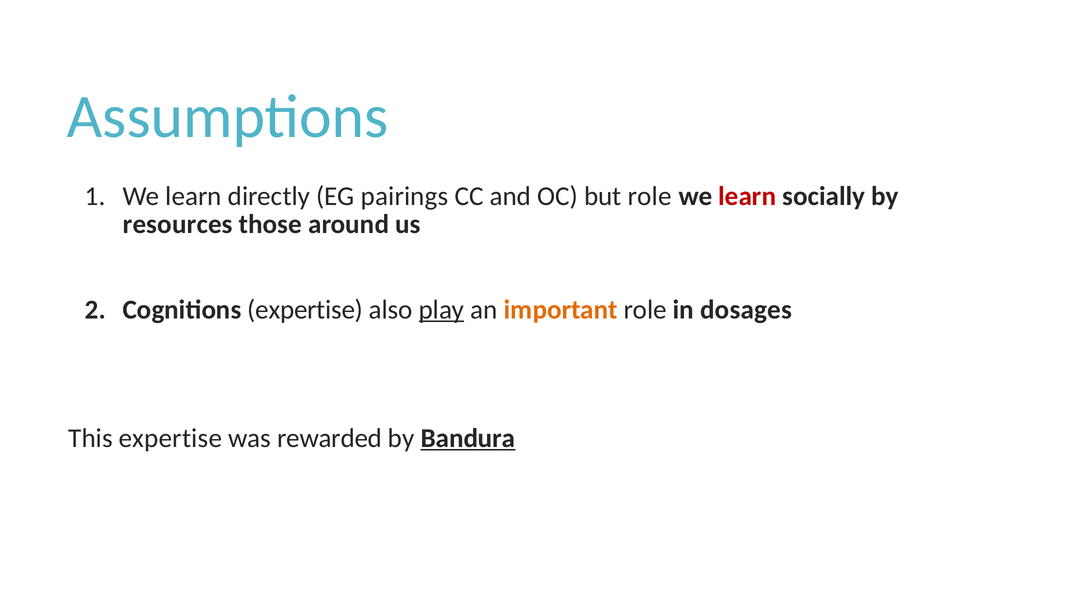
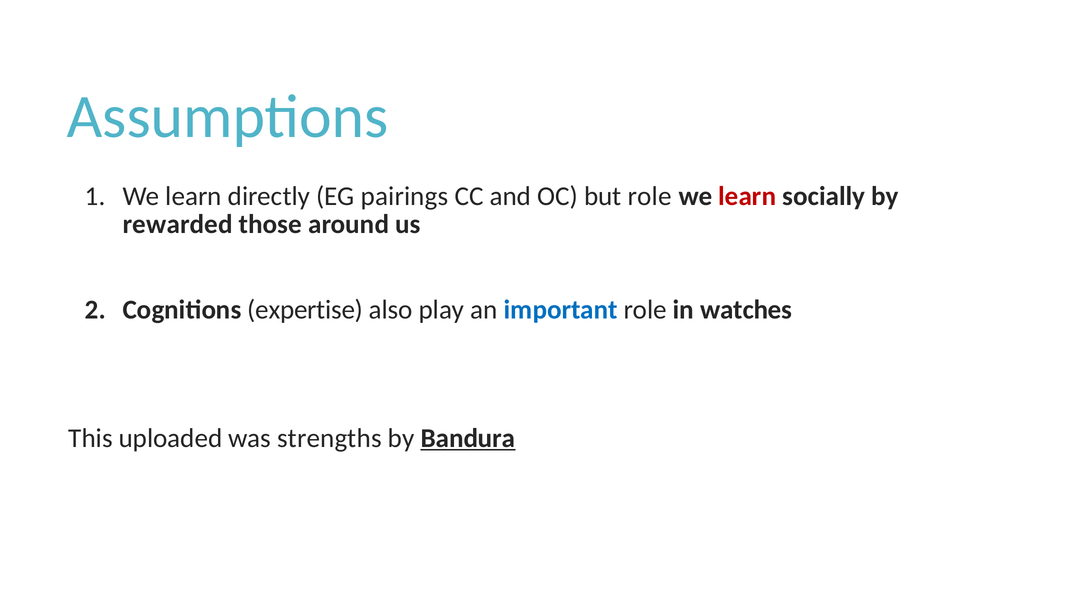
resources: resources -> rewarded
play underline: present -> none
important colour: orange -> blue
dosages: dosages -> watches
This expertise: expertise -> uploaded
rewarded: rewarded -> strengths
